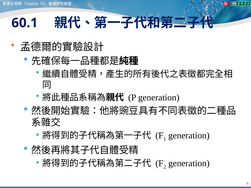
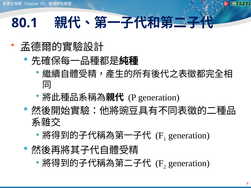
60.1: 60.1 -> 80.1
